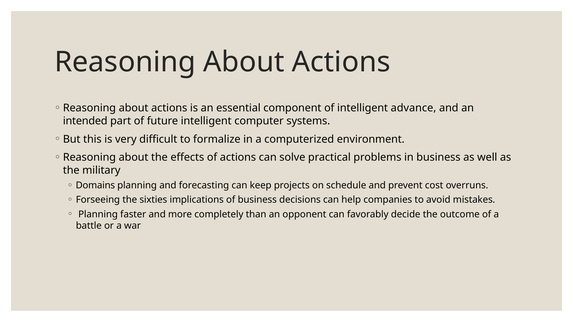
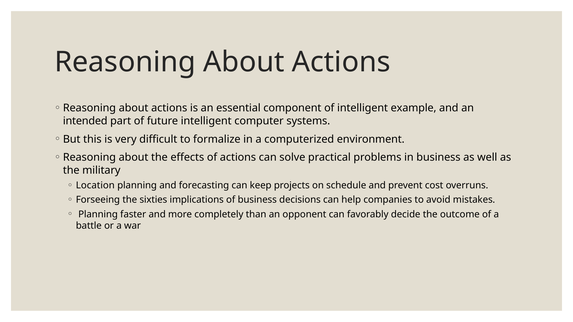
advance: advance -> example
Domains: Domains -> Location
